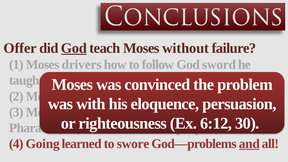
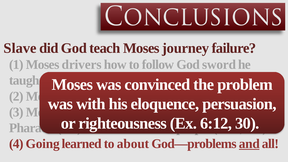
Offer: Offer -> Slave
God at (74, 48) underline: present -> none
without: without -> journey
swore: swore -> about
